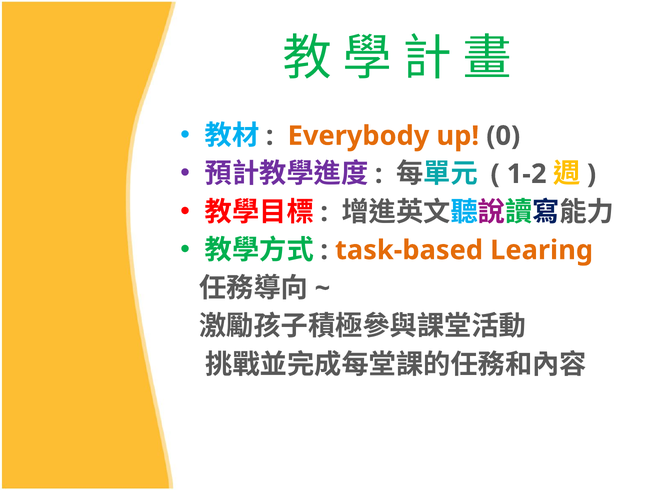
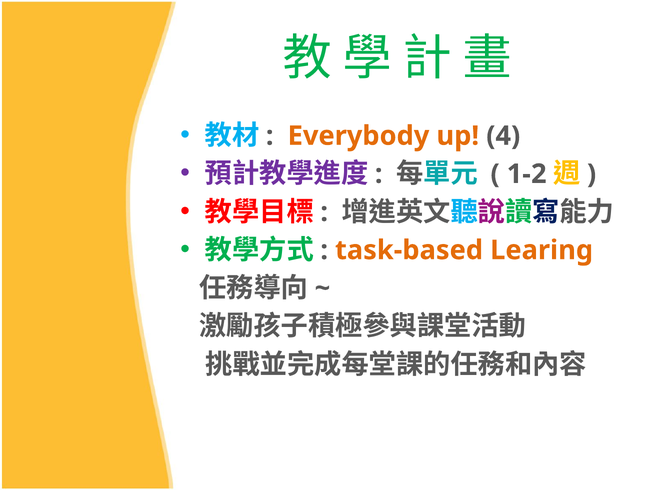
0: 0 -> 4
